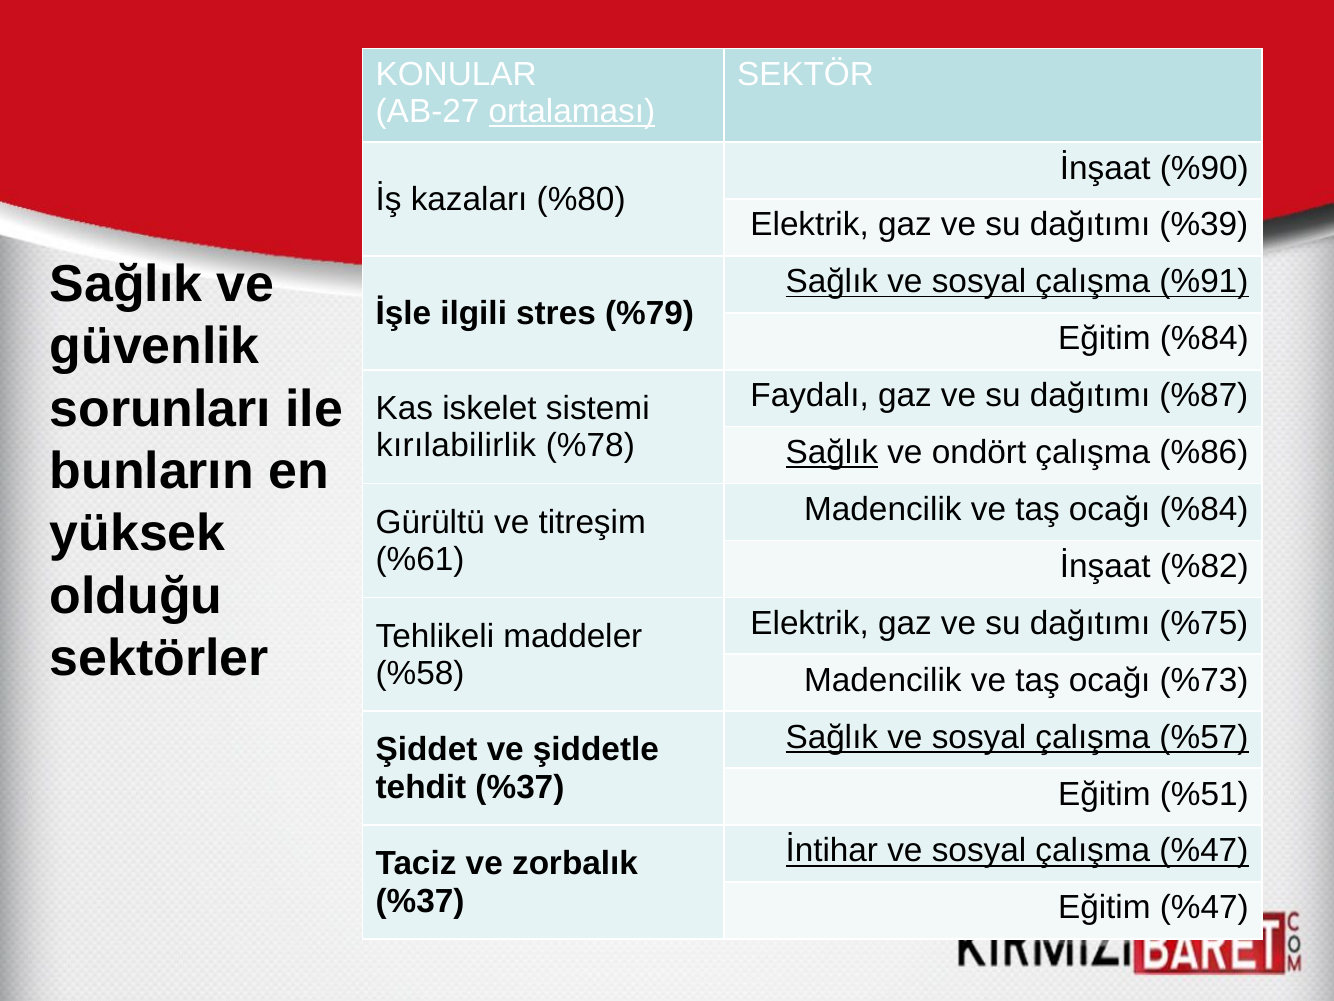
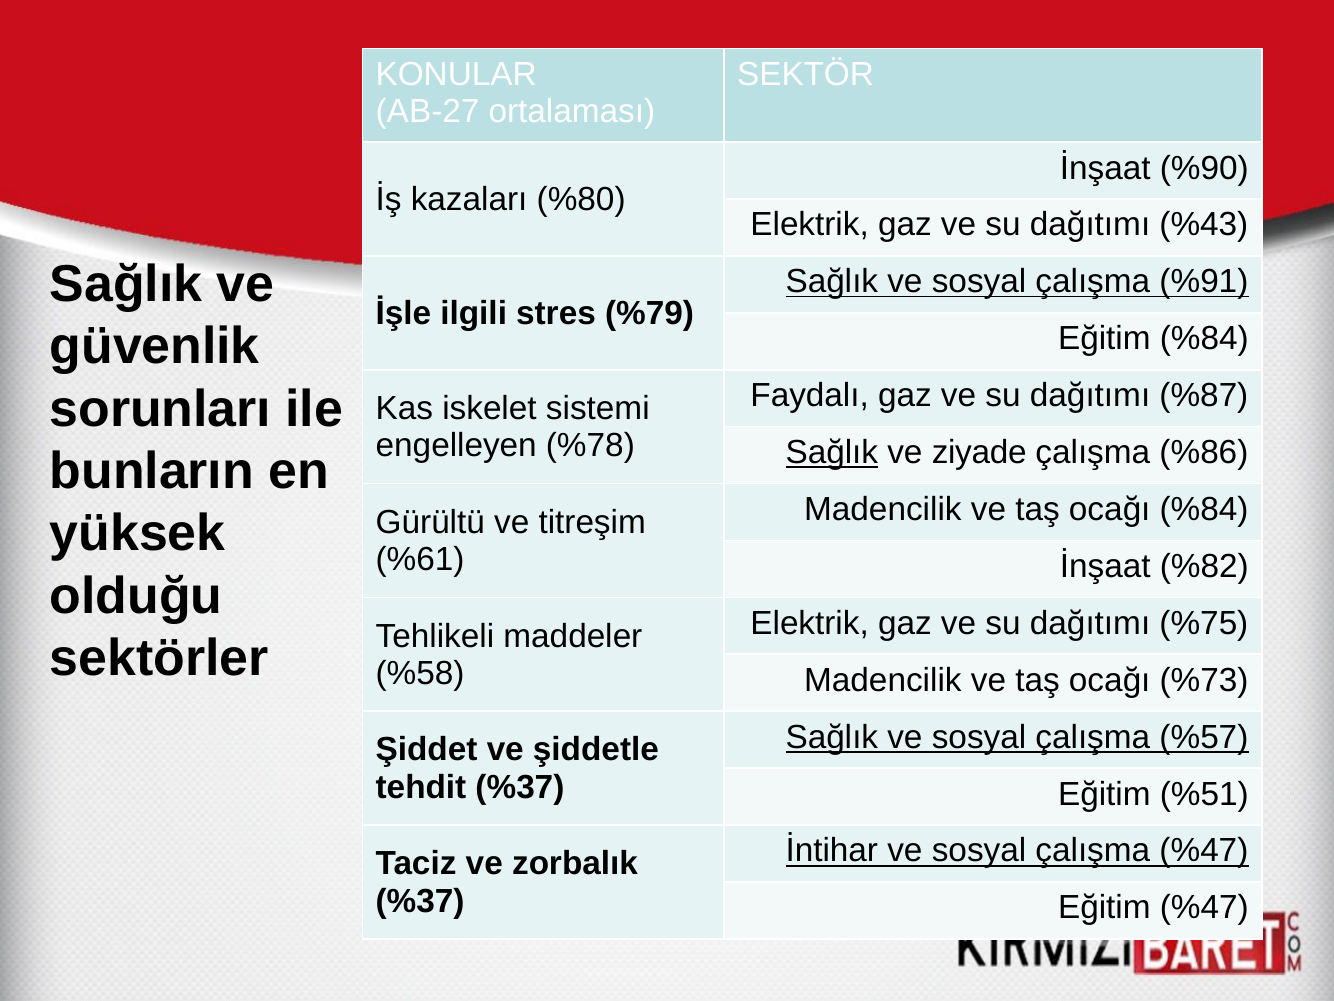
ortalaması underline: present -> none
%39: %39 -> %43
kırılabilirlik: kırılabilirlik -> engelleyen
ondört: ondört -> ziyade
